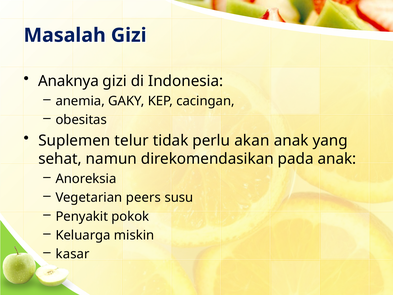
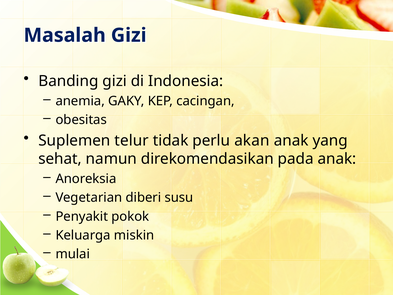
Anaknya: Anaknya -> Banding
peers: peers -> diberi
kasar: kasar -> mulai
